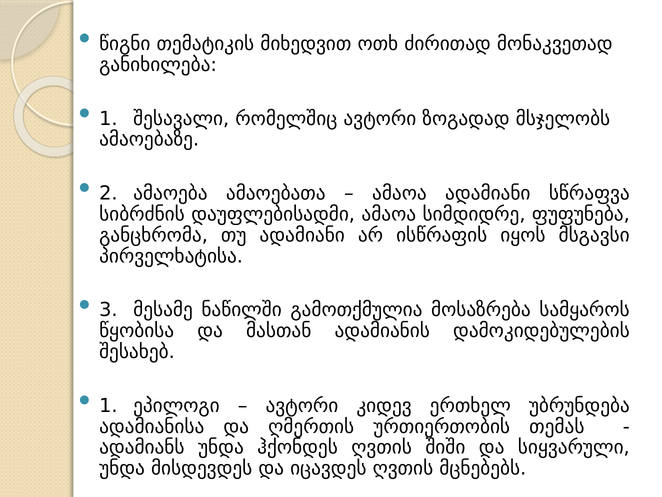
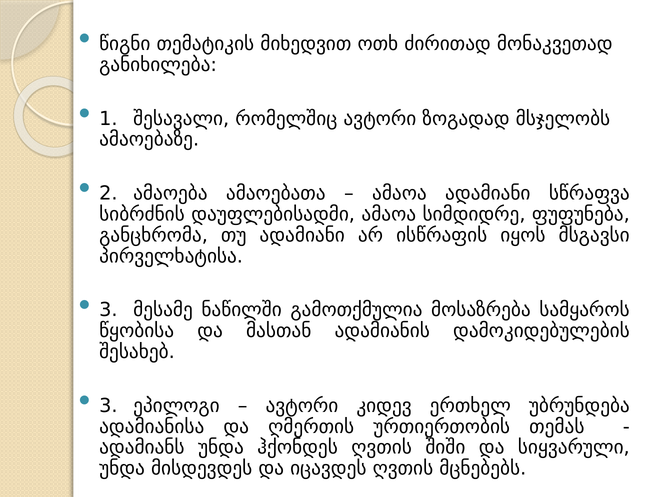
1 at (108, 405): 1 -> 3
